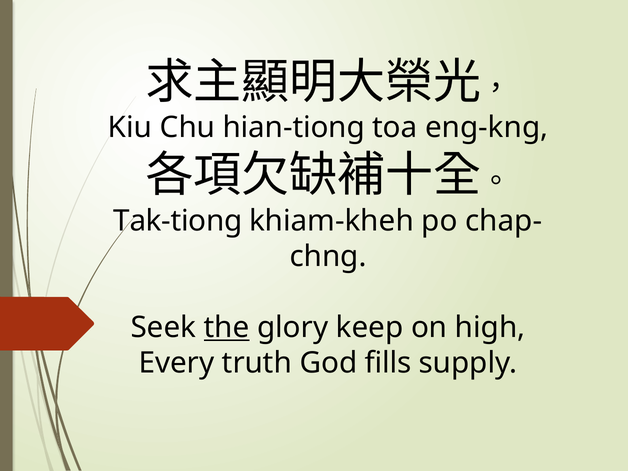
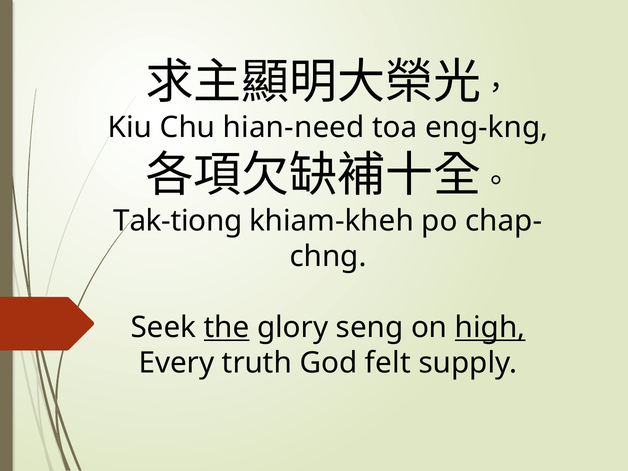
hian-tiong: hian-tiong -> hian-need
keep: keep -> seng
high underline: none -> present
fills: fills -> felt
